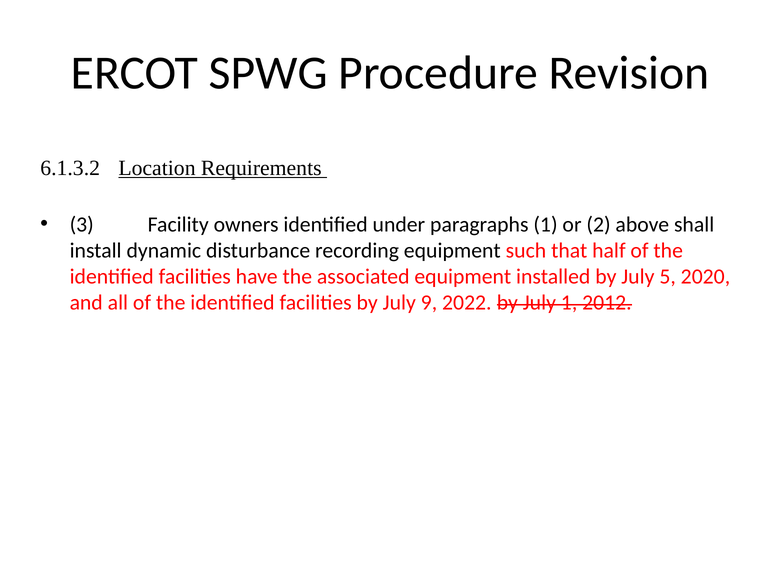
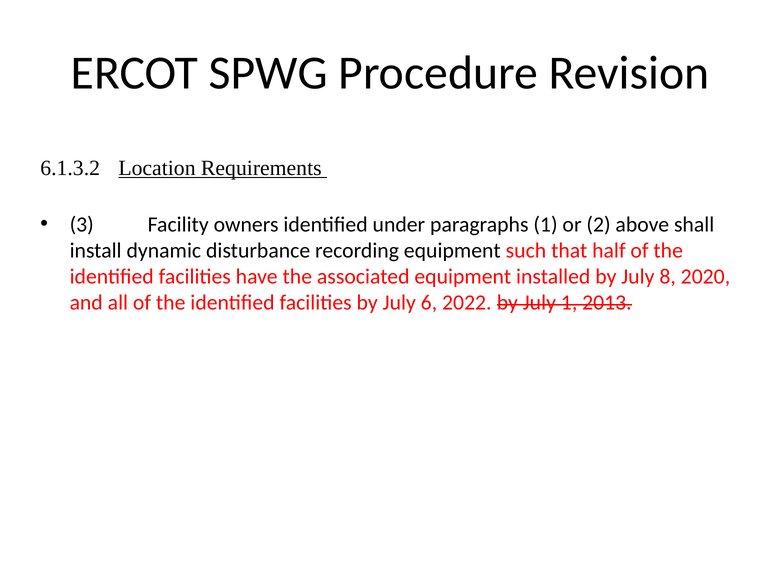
5: 5 -> 8
9: 9 -> 6
2012: 2012 -> 2013
